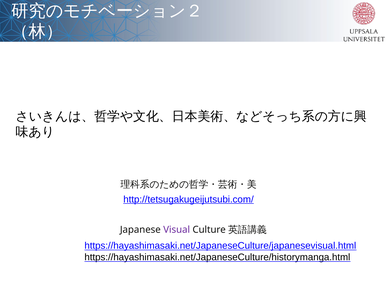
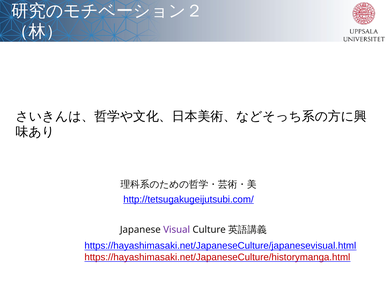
https://hayashimasaki.net/JapaneseCulture/historymanga.html colour: black -> red
